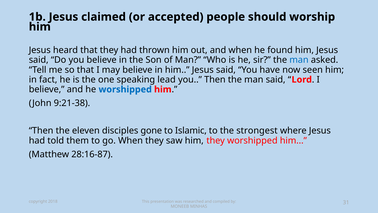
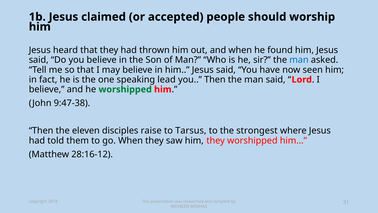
worshipped at (125, 89) colour: blue -> green
9:21-38: 9:21-38 -> 9:47-38
gone: gone -> raise
Islamic: Islamic -> Tarsus
28:16-87: 28:16-87 -> 28:16-12
